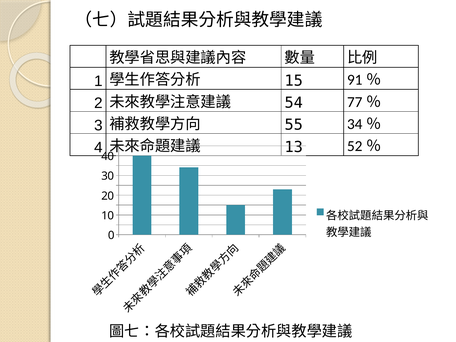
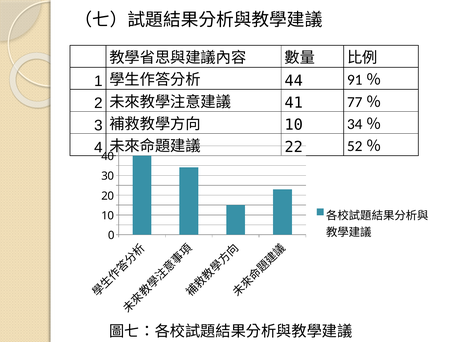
15: 15 -> 44
54: 54 -> 41
55 at (294, 125): 55 -> 10
13: 13 -> 22
